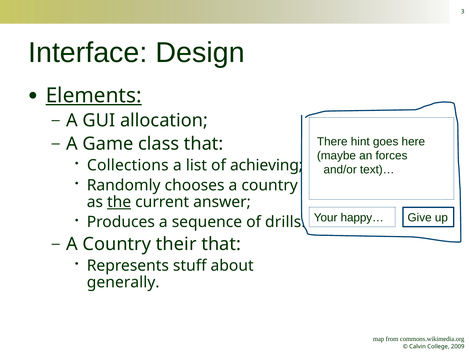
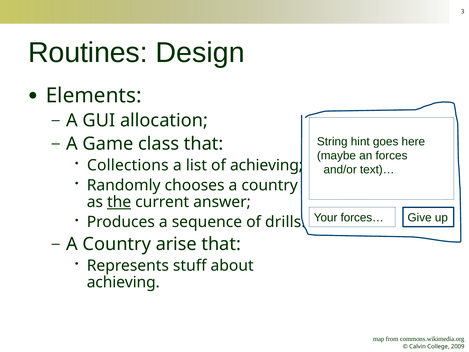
Interface: Interface -> Routines
Elements underline: present -> none
There: There -> String
happy…: happy… -> forces…
their: their -> arise
generally at (123, 282): generally -> achieving
